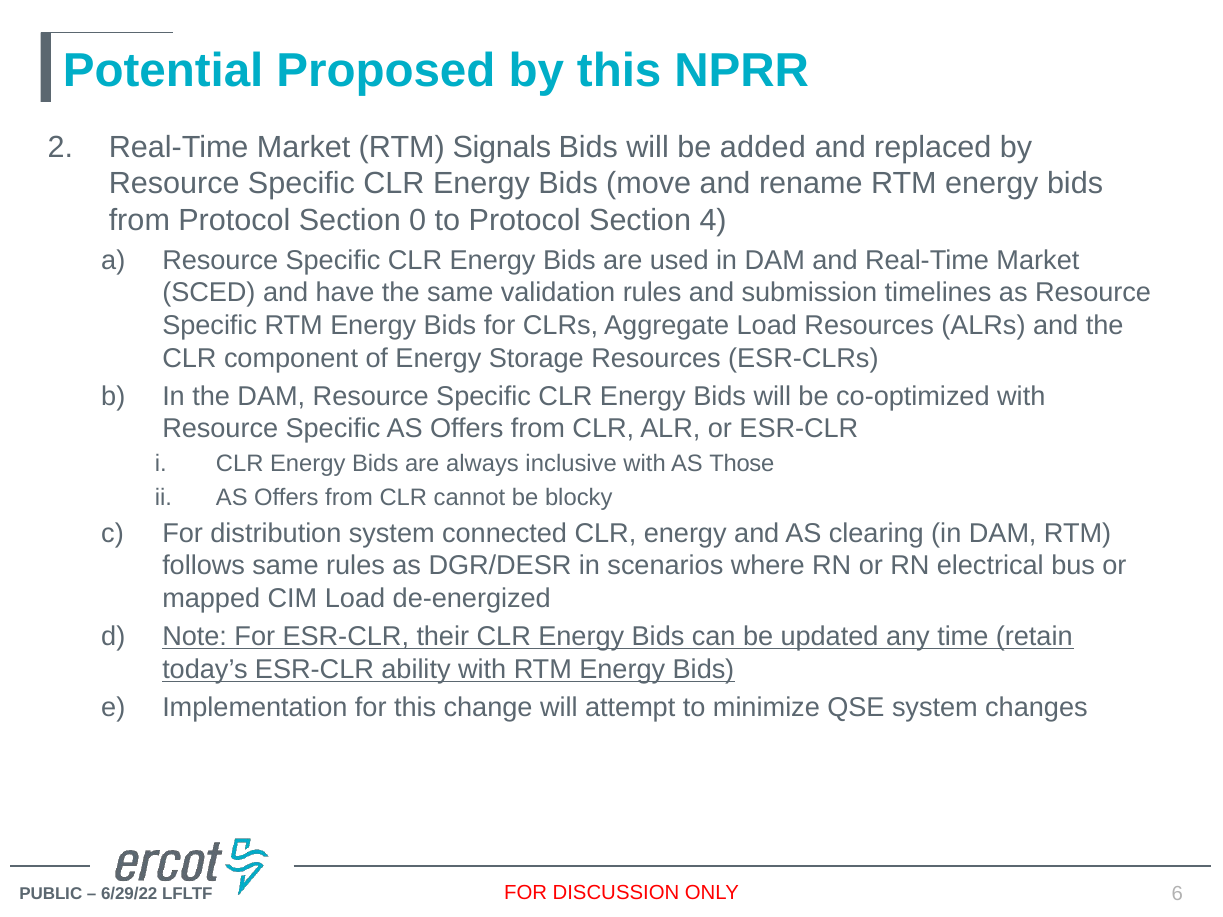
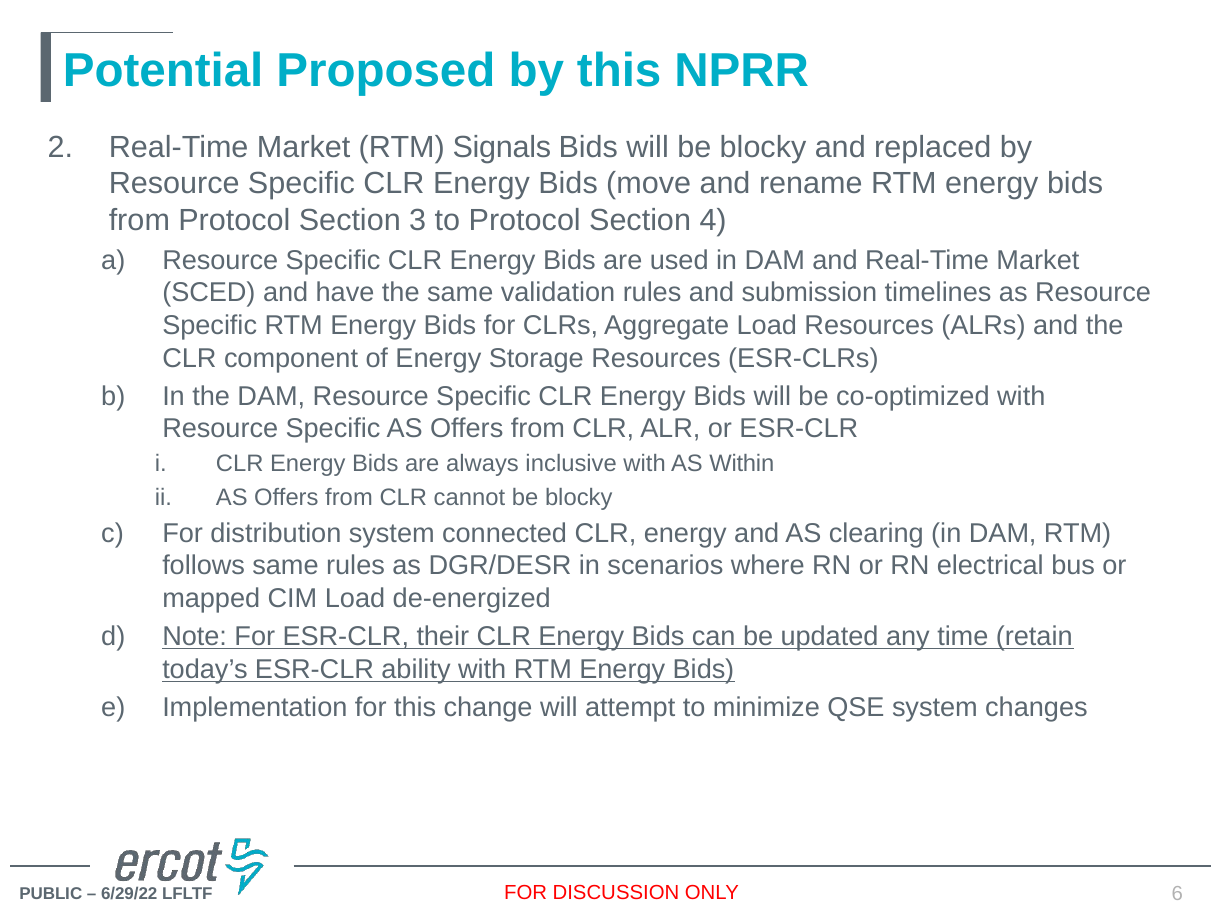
will be added: added -> blocky
0: 0 -> 3
Those: Those -> Within
